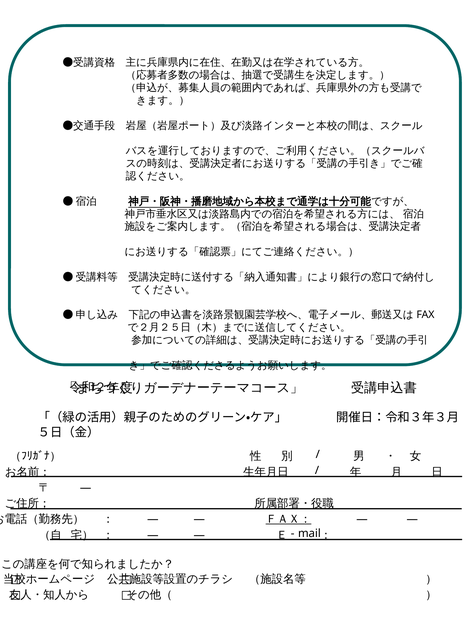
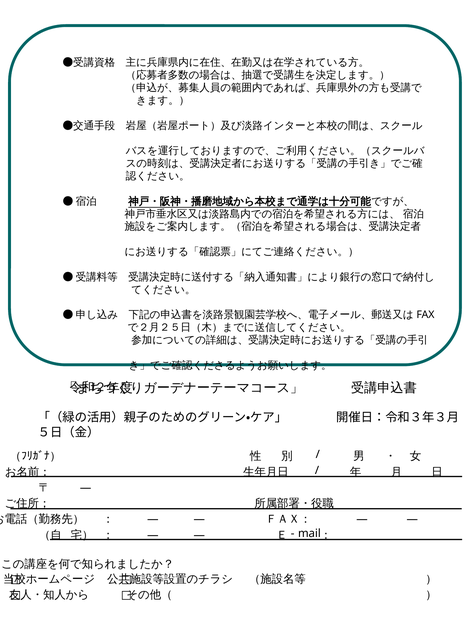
ＦＡＸ： underline: present -> none
